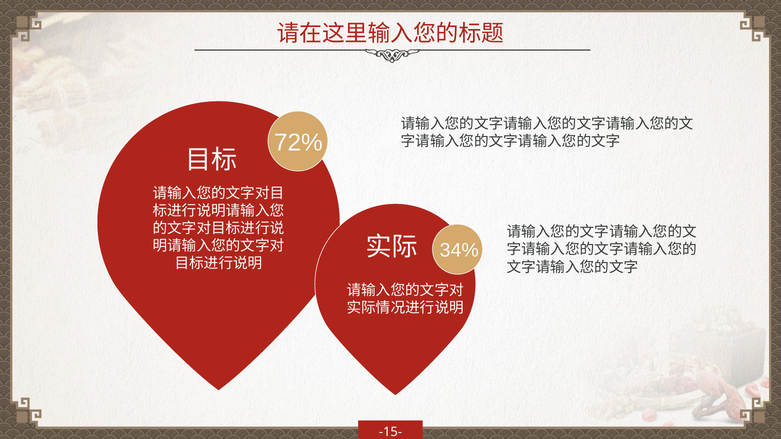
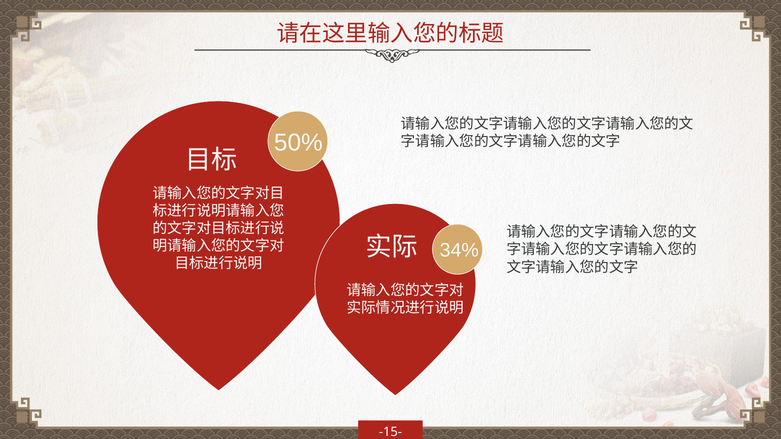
72%: 72% -> 50%
